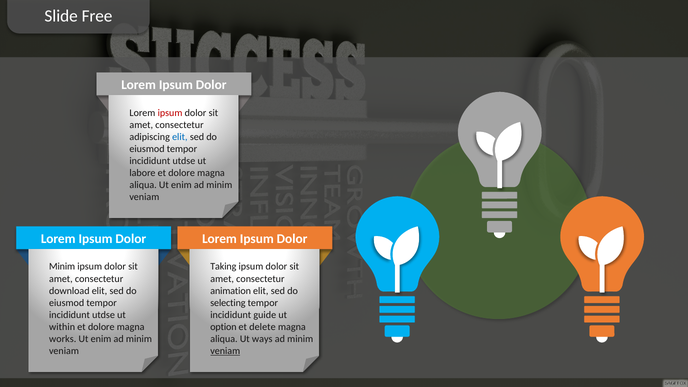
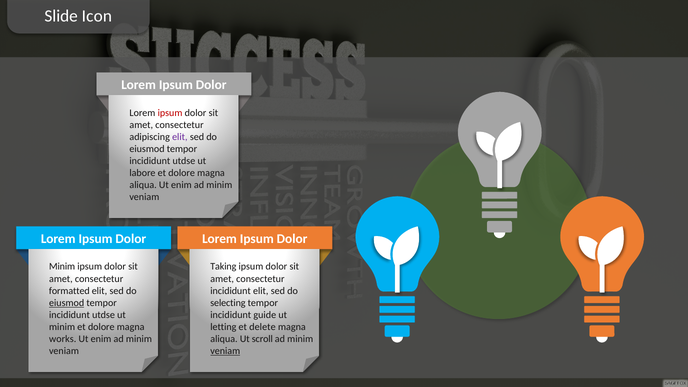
Free: Free -> Icon
elit at (180, 137) colour: blue -> purple
download: download -> formatted
animation at (231, 291): animation -> incididunt
eiusmod at (67, 303) underline: none -> present
within at (62, 327): within -> minim
option: option -> letting
ways: ways -> scroll
